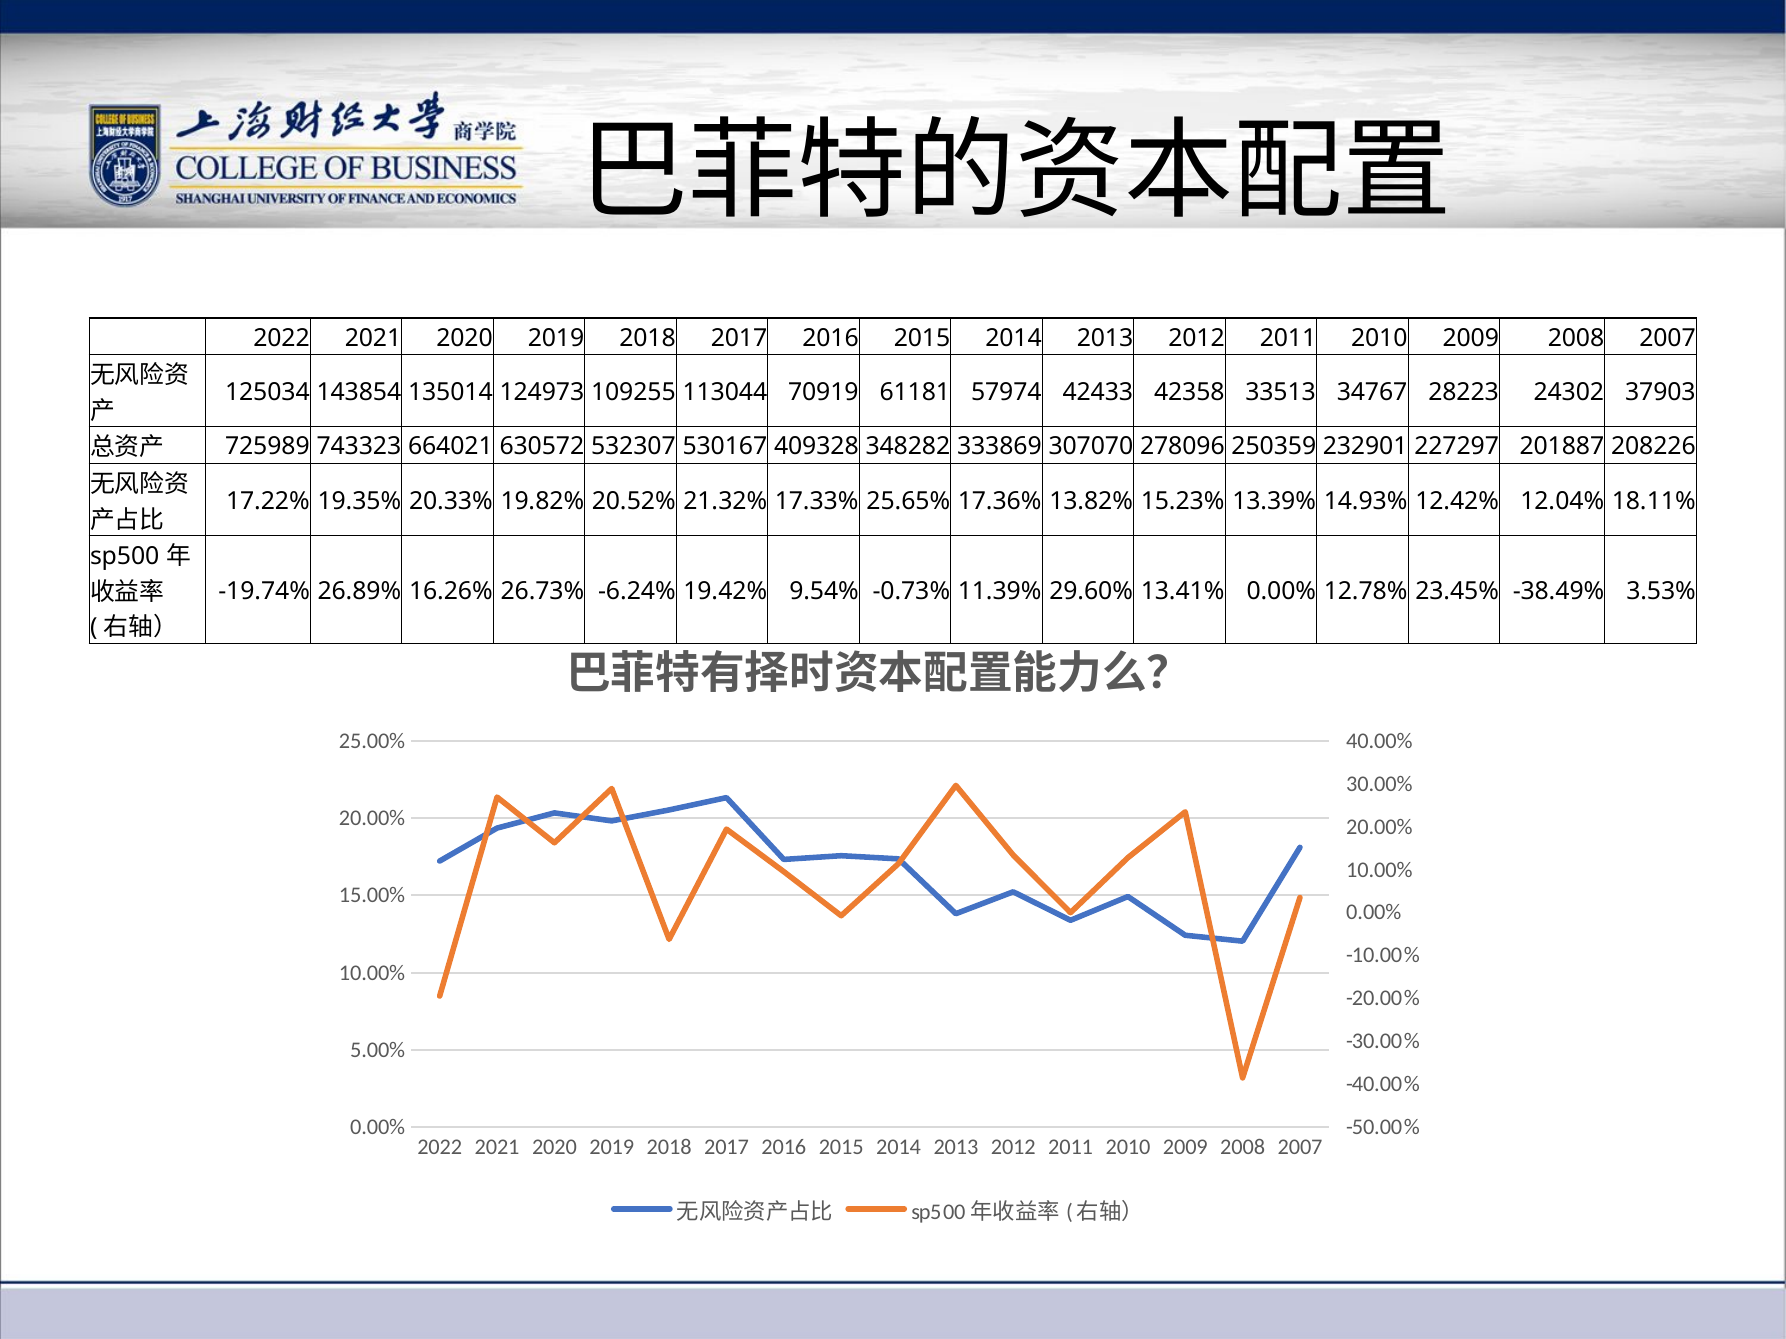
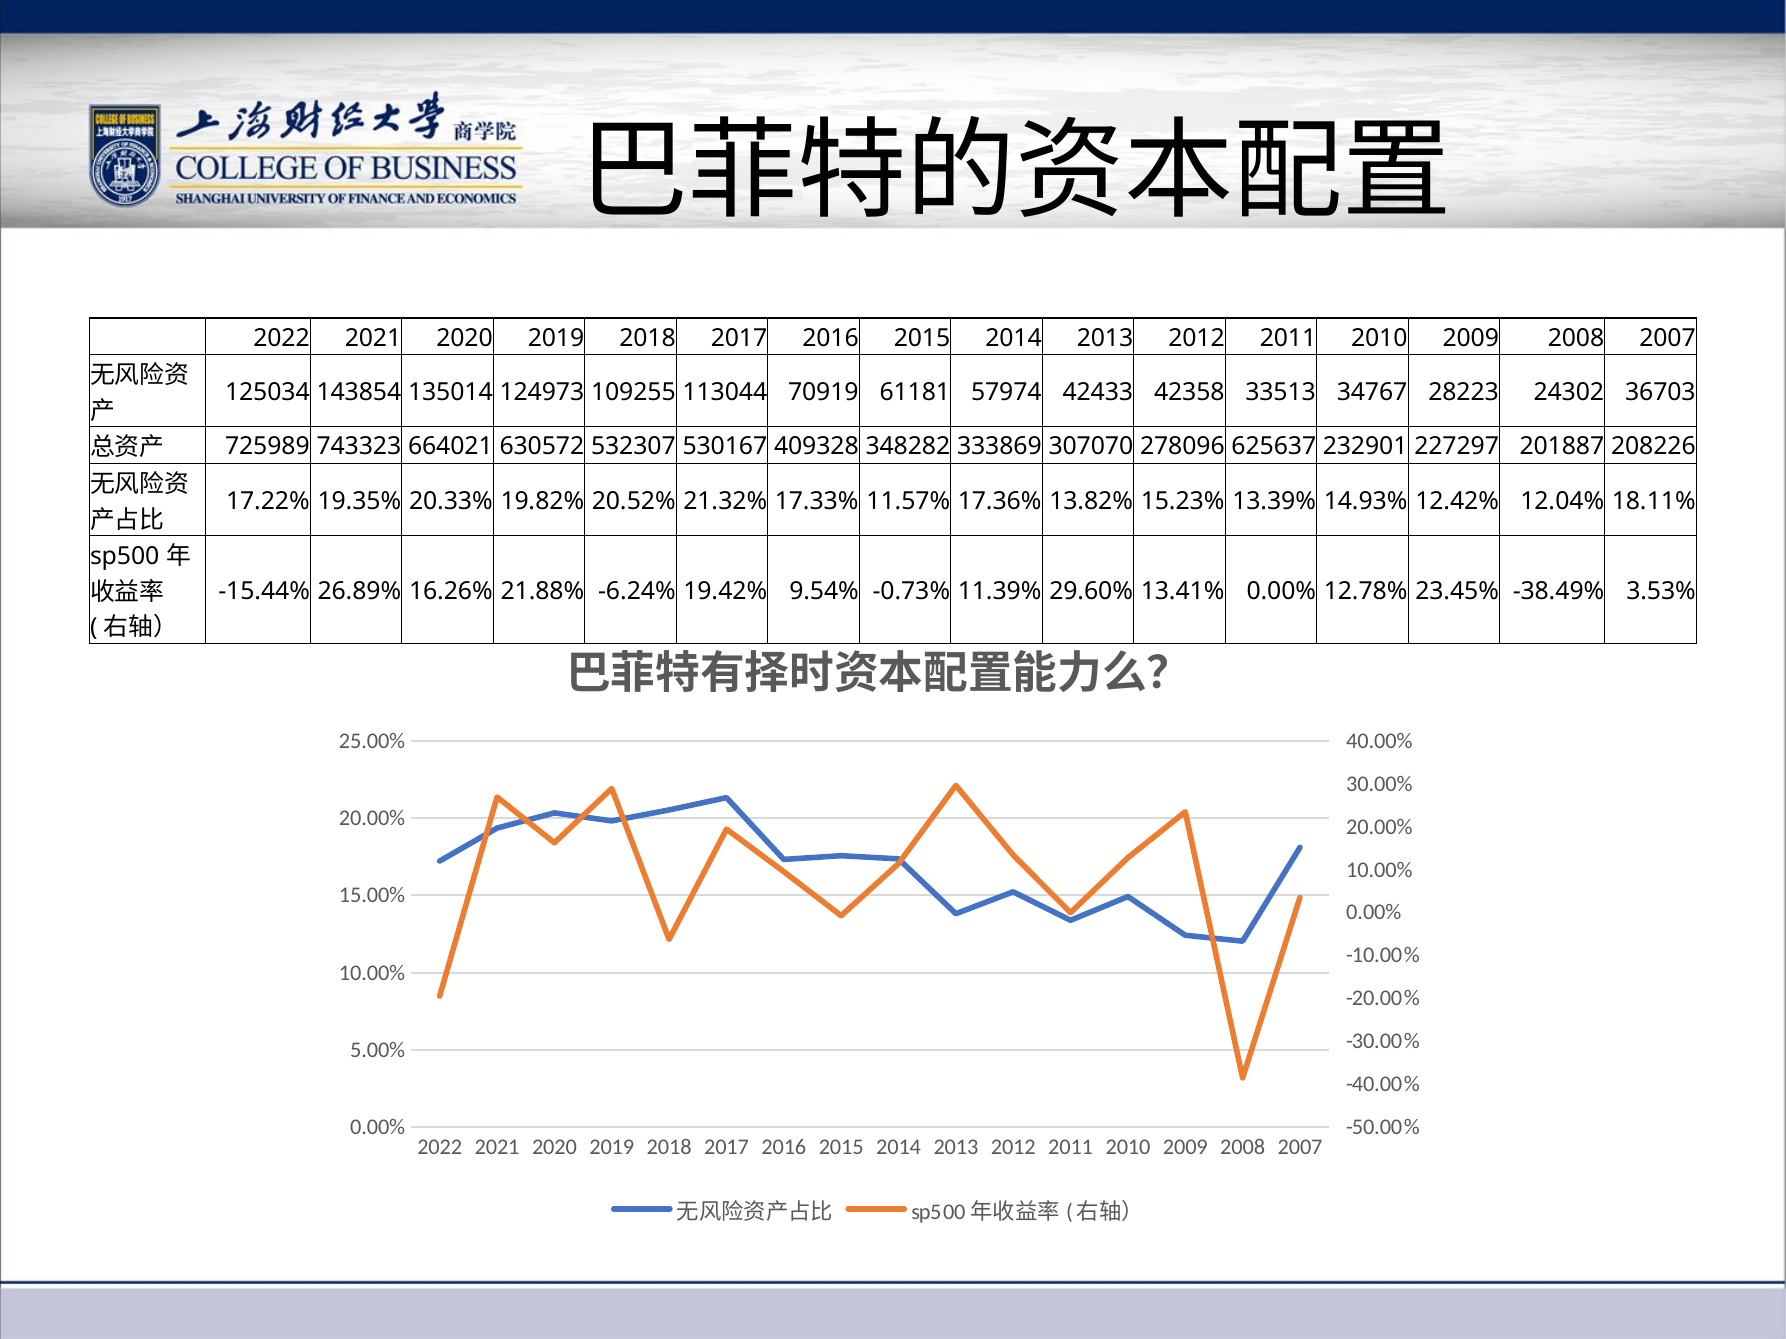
37903: 37903 -> 36703
250359: 250359 -> 625637
25.65%: 25.65% -> 11.57%
-19.74%: -19.74% -> -15.44%
26.73%: 26.73% -> 21.88%
